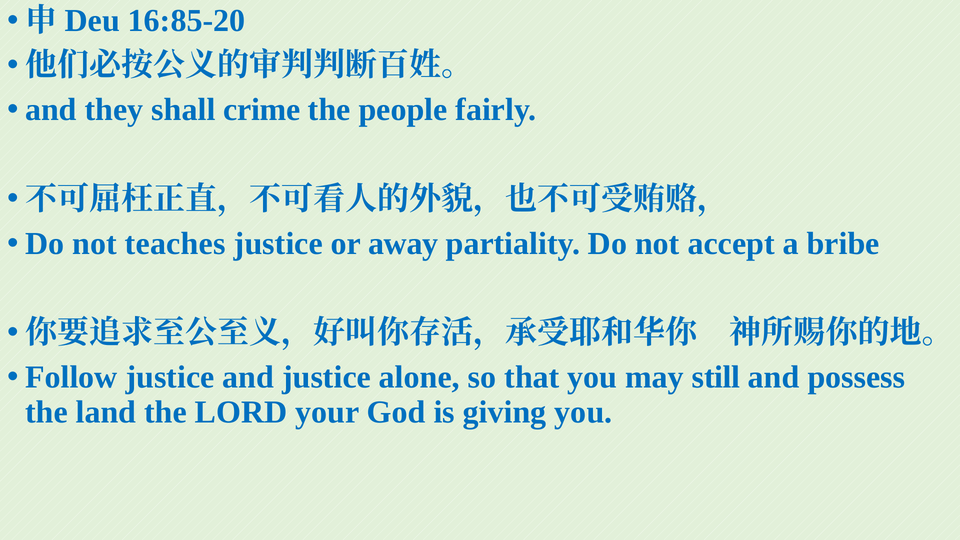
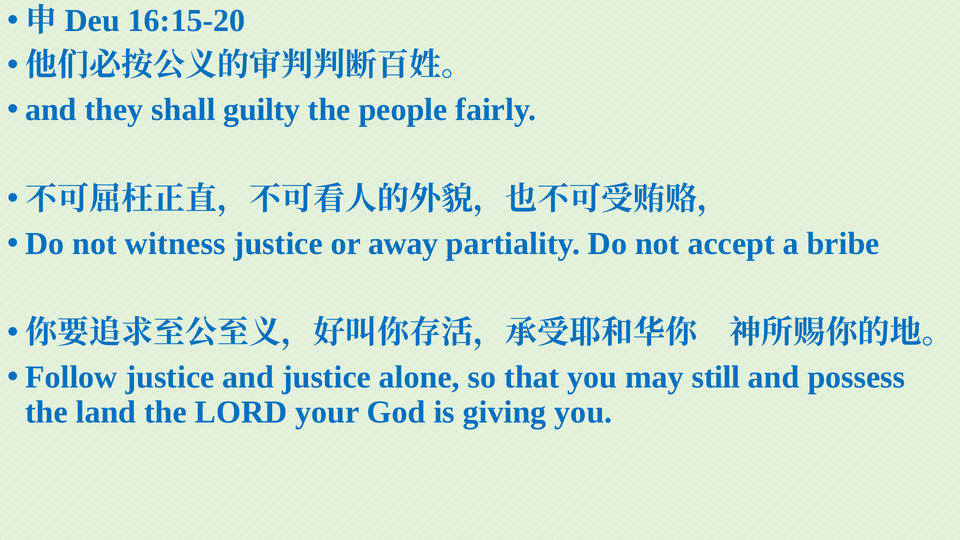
16:85-20: 16:85-20 -> 16:15-20
crime: crime -> guilty
teaches: teaches -> witness
